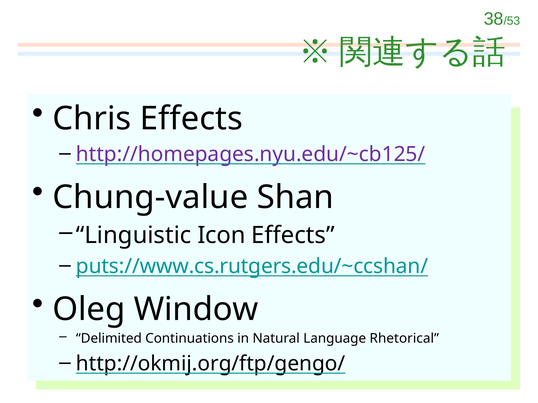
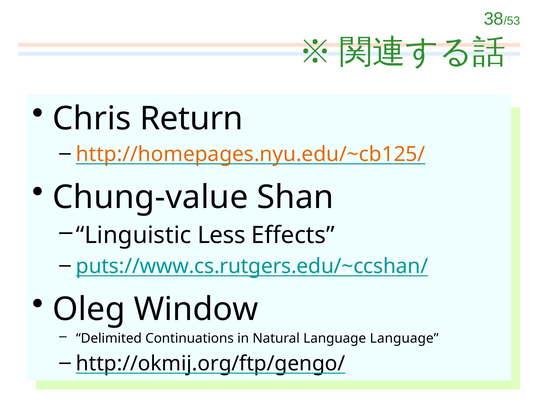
Chris Effects: Effects -> Return
http://homepages.nyu.edu/~cb125/ colour: purple -> orange
Icon: Icon -> Less
Language Rhetorical: Rhetorical -> Language
